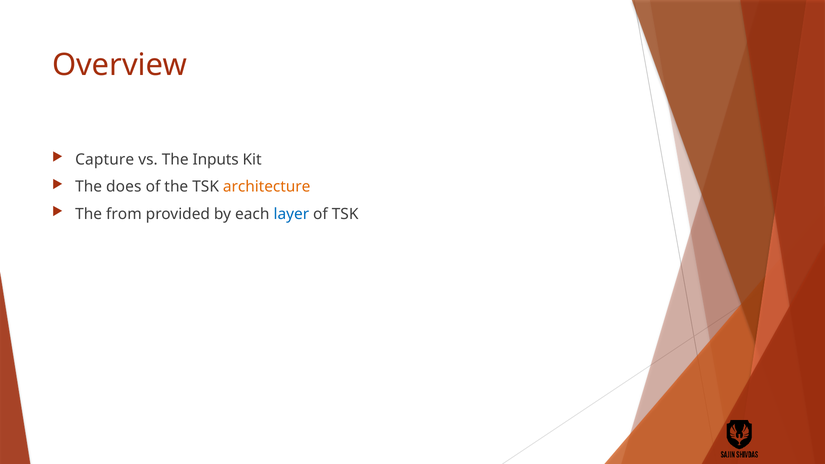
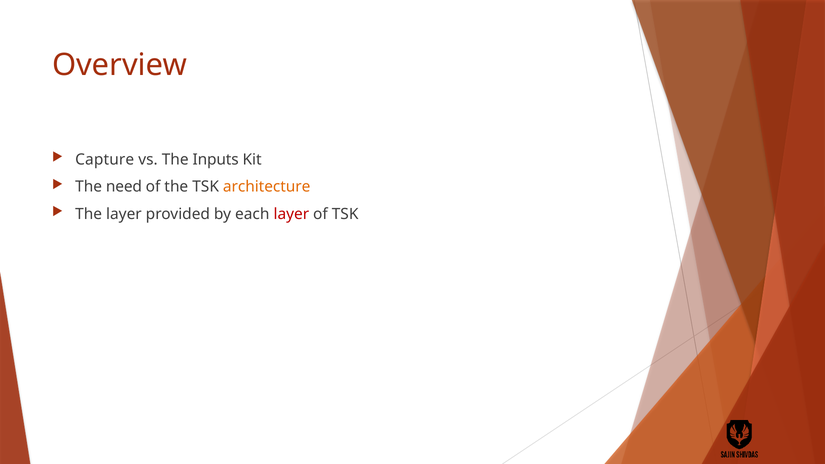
does: does -> need
The from: from -> layer
layer at (291, 214) colour: blue -> red
